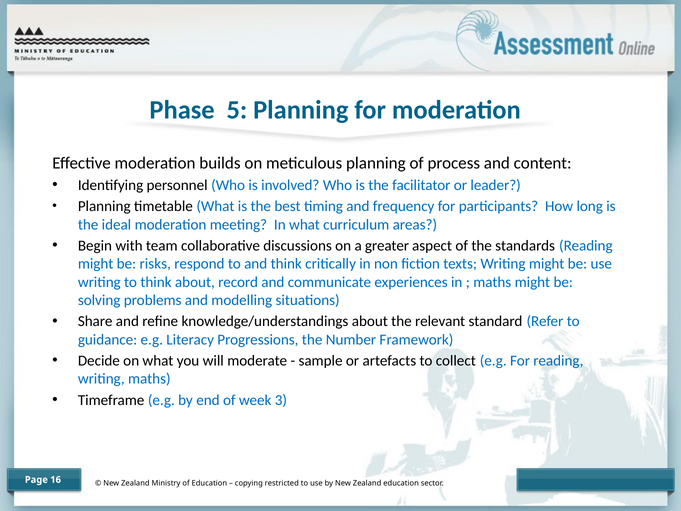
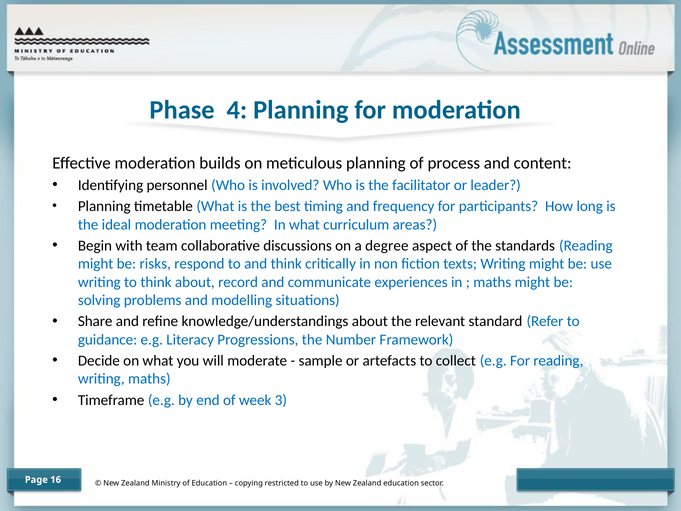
5: 5 -> 4
greater: greater -> degree
